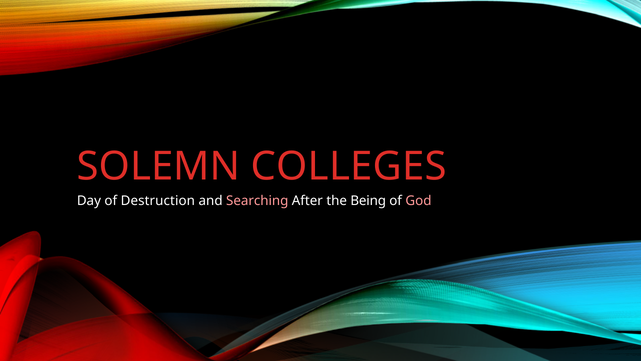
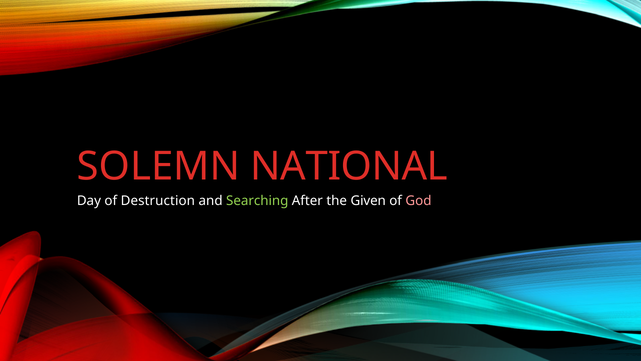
COLLEGES: COLLEGES -> NATIONAL
Searching colour: pink -> light green
Being: Being -> Given
